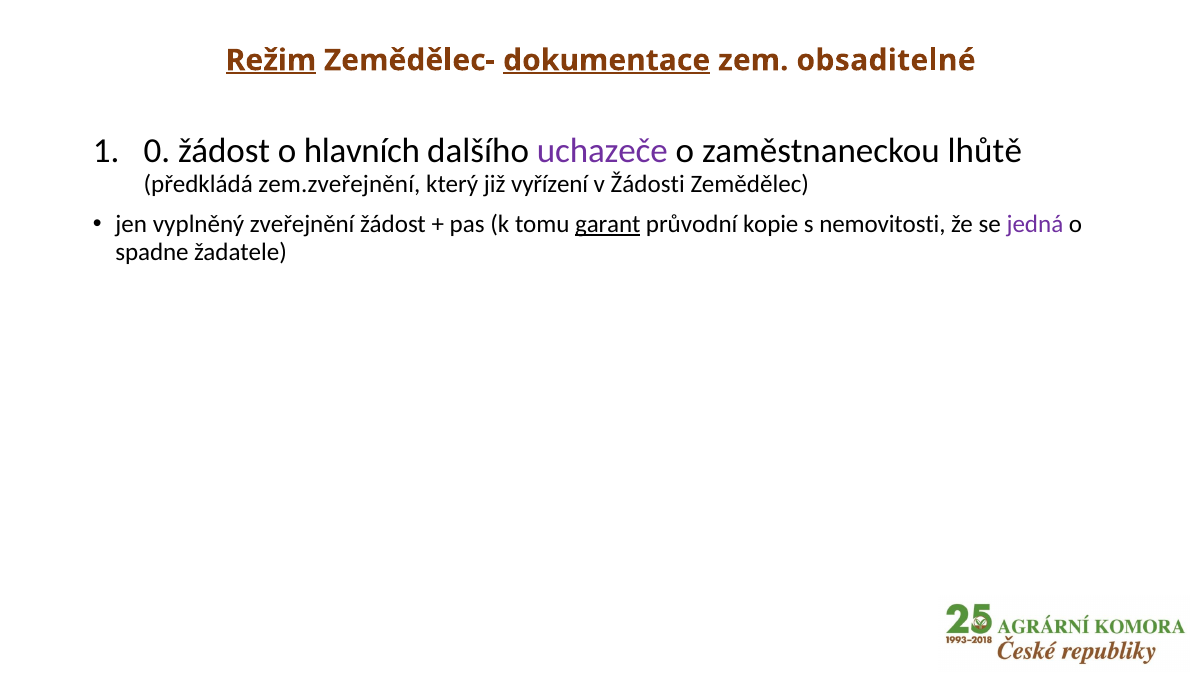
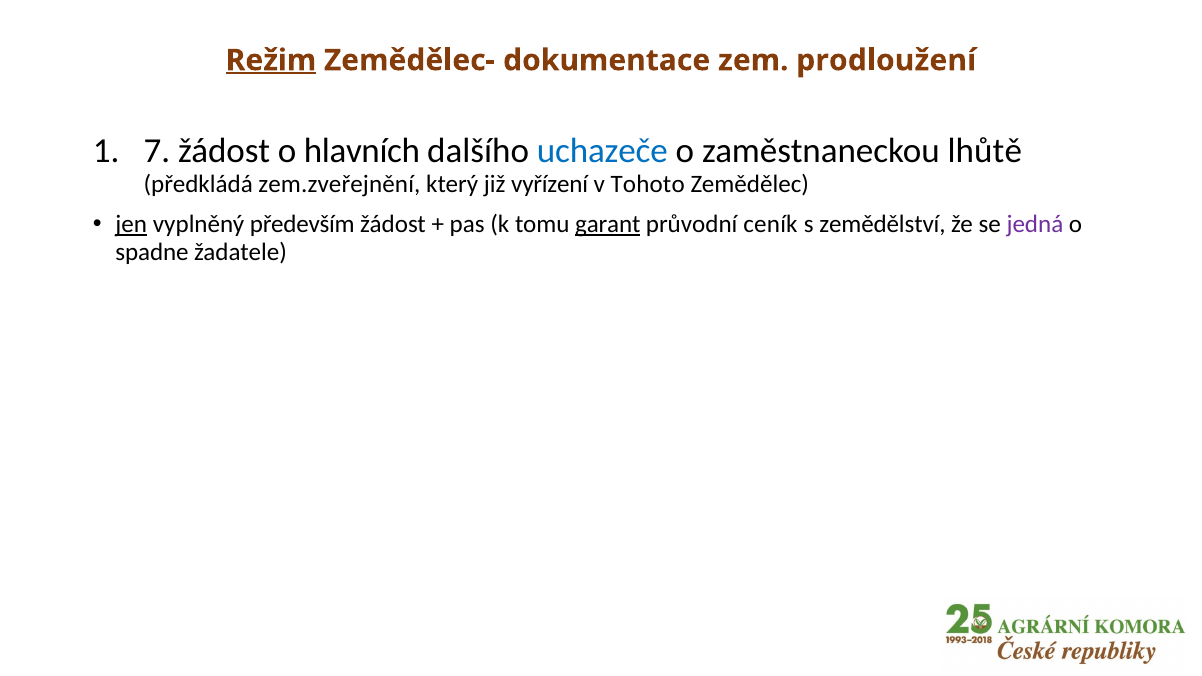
dokumentace underline: present -> none
obsaditelné: obsaditelné -> prodloužení
0: 0 -> 7
uchazeče colour: purple -> blue
Žádosti: Žádosti -> Tohoto
jen underline: none -> present
zveřejnění: zveřejnění -> především
kopie: kopie -> ceník
nemovitosti: nemovitosti -> zemědělství
